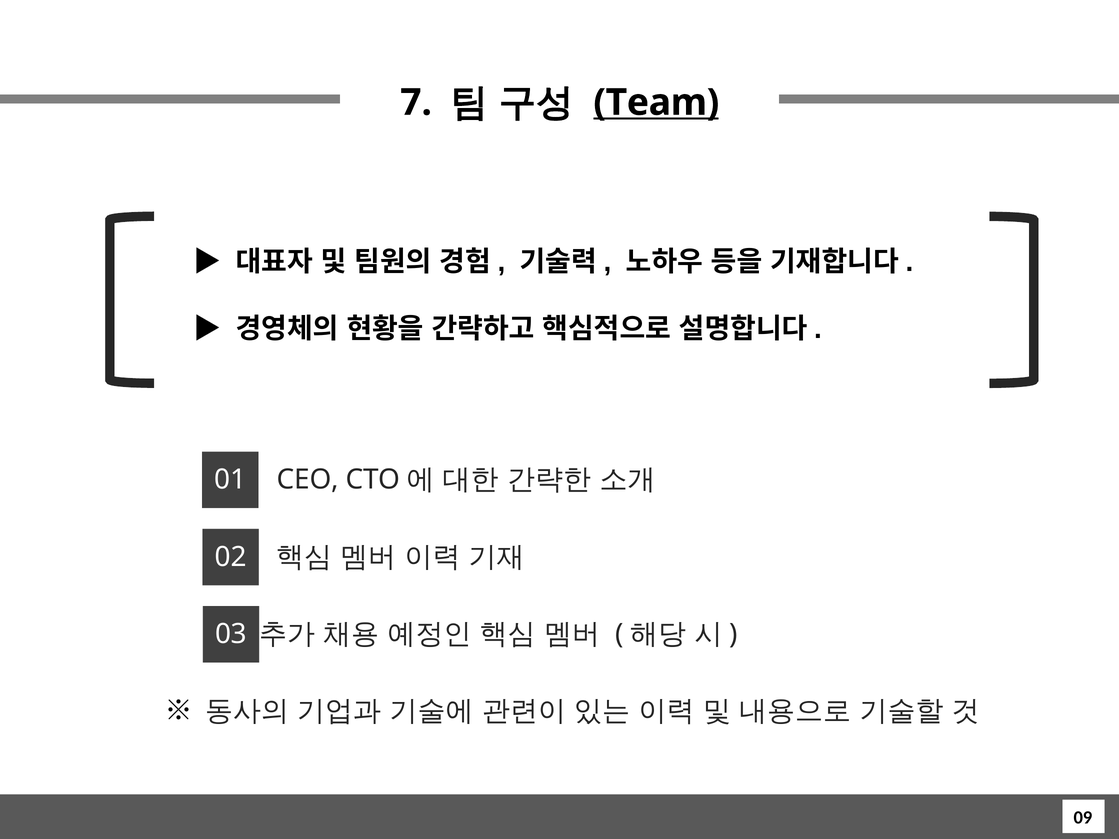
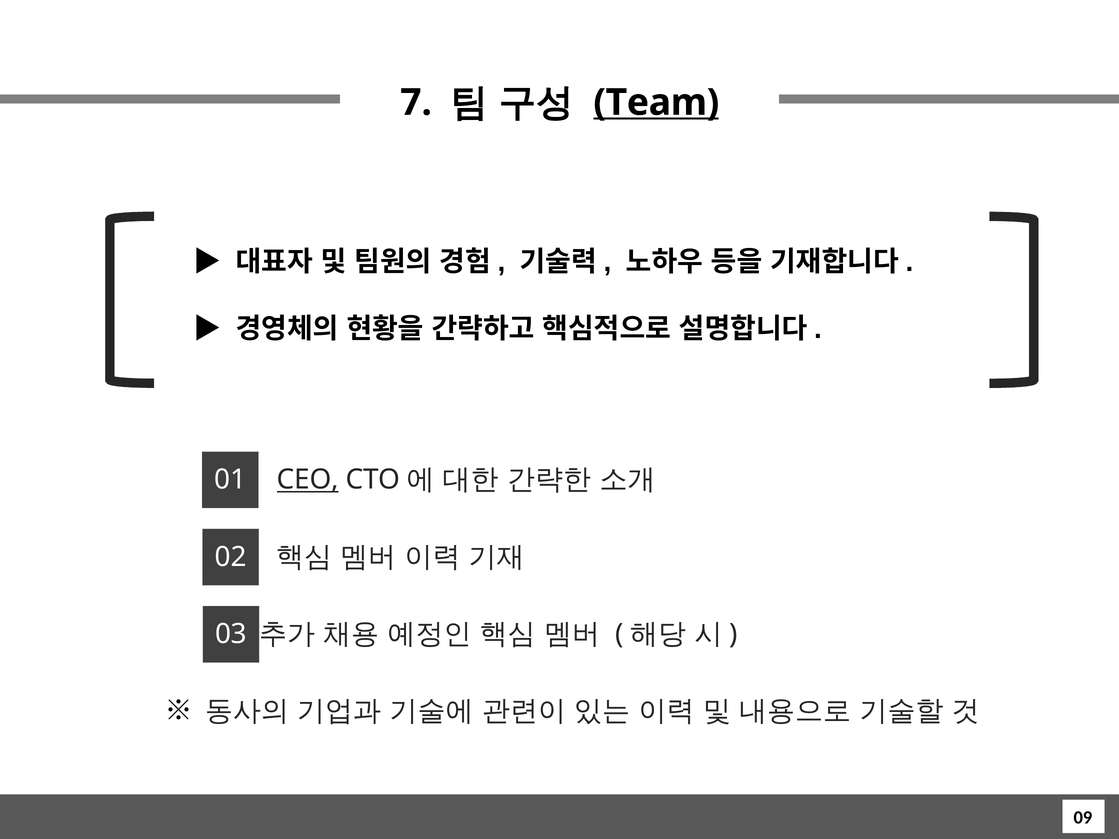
CEO underline: none -> present
